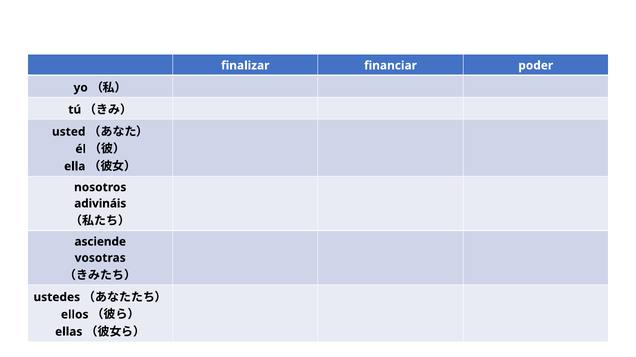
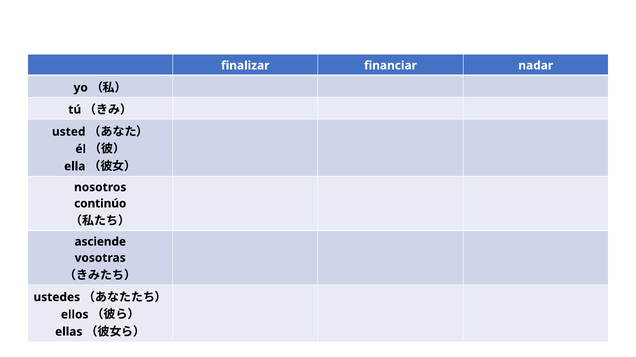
poder: poder -> nadar
adivináis: adivináis -> continúo
